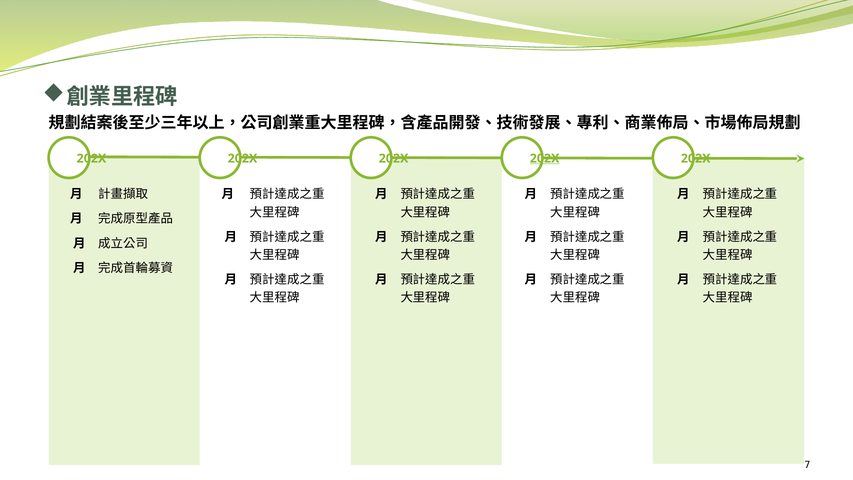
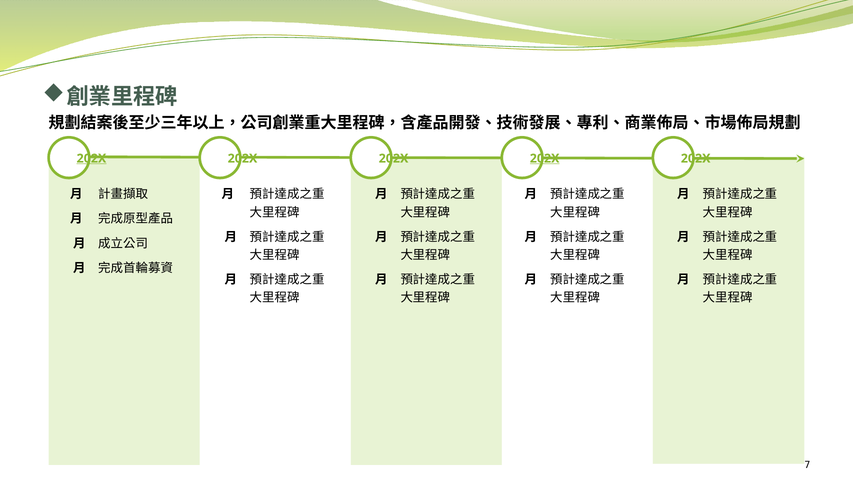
202X at (91, 158) underline: none -> present
